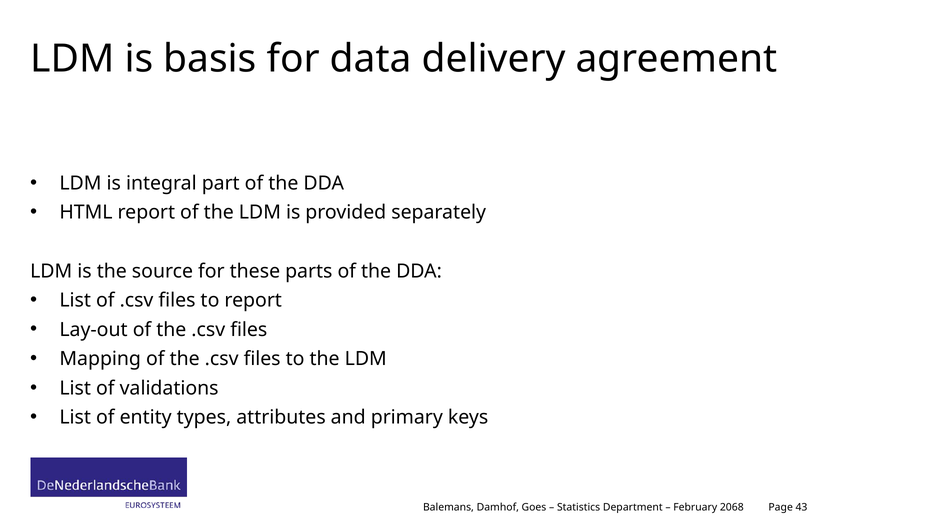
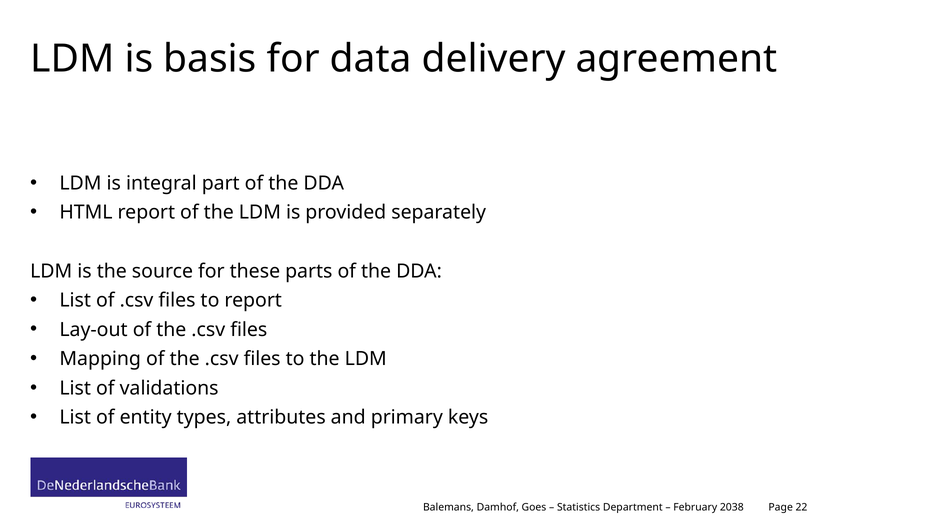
2068: 2068 -> 2038
43: 43 -> 22
